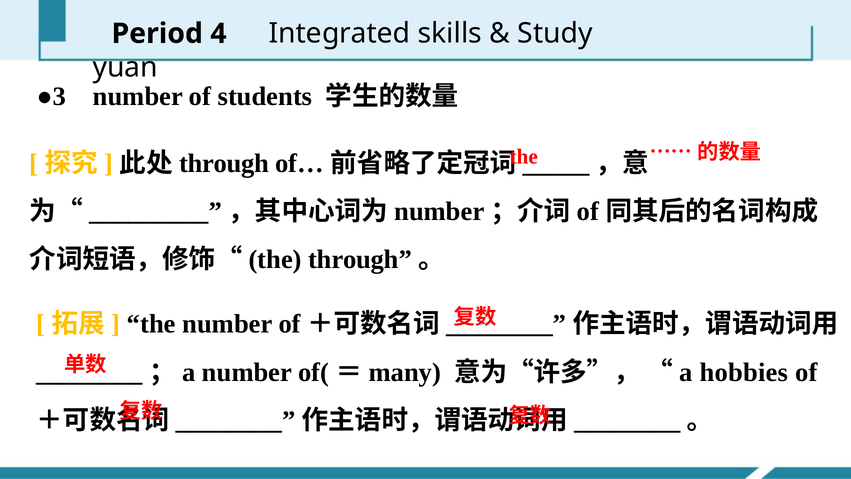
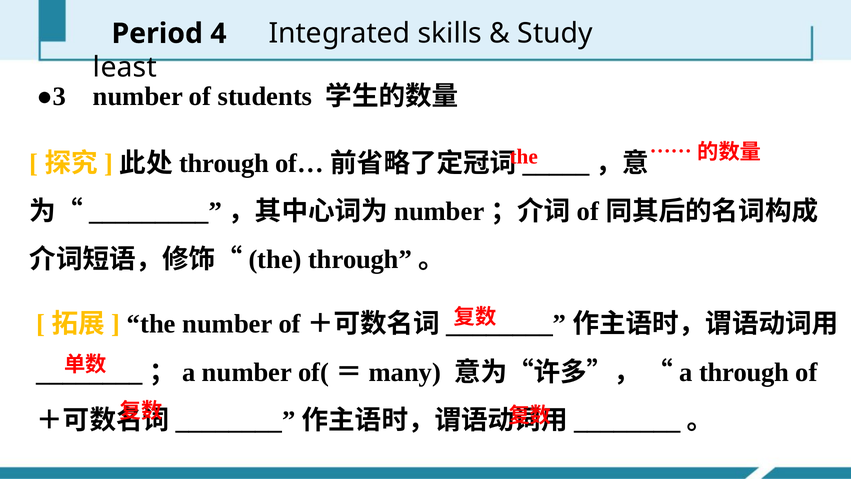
yuan: yuan -> least
a hobbies: hobbies -> through
